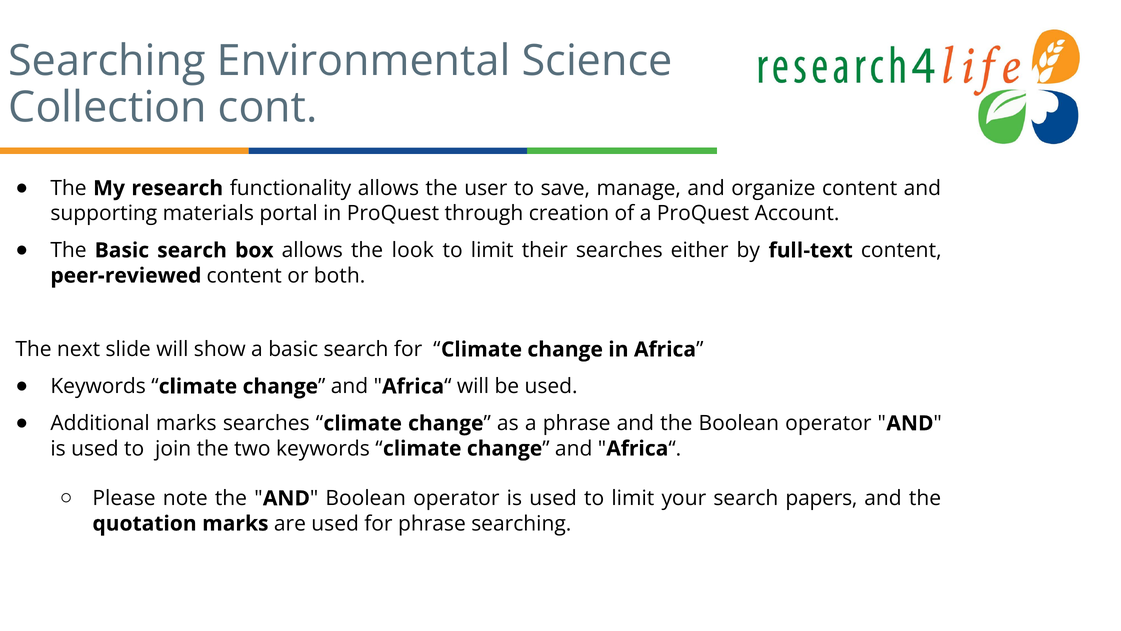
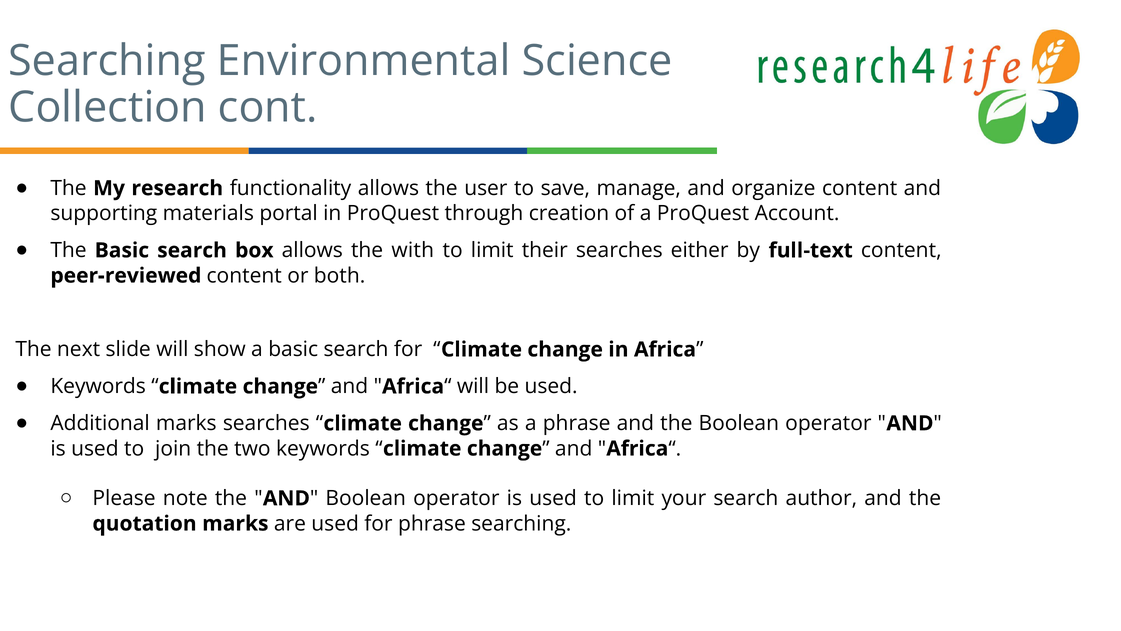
look: look -> with
papers: papers -> author
